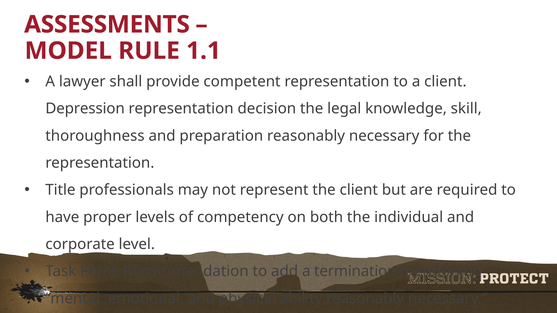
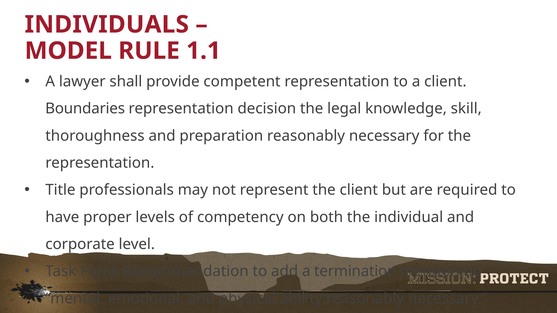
ASSESSMENTS: ASSESSMENTS -> INDIVIDUALS
Depression: Depression -> Boundaries
